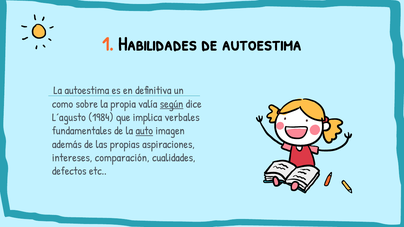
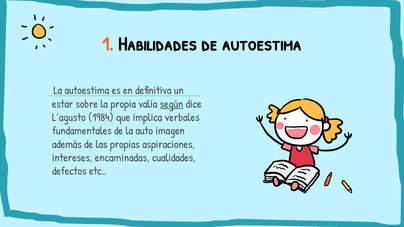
como: como -> estar
auto underline: present -> none
comparación: comparación -> encaminadas
